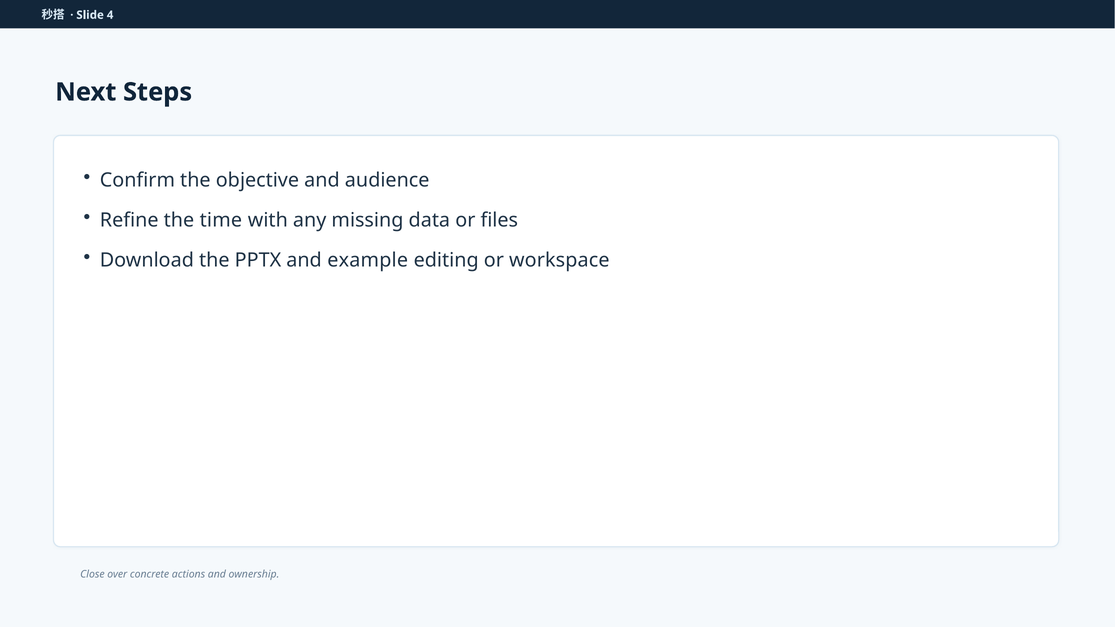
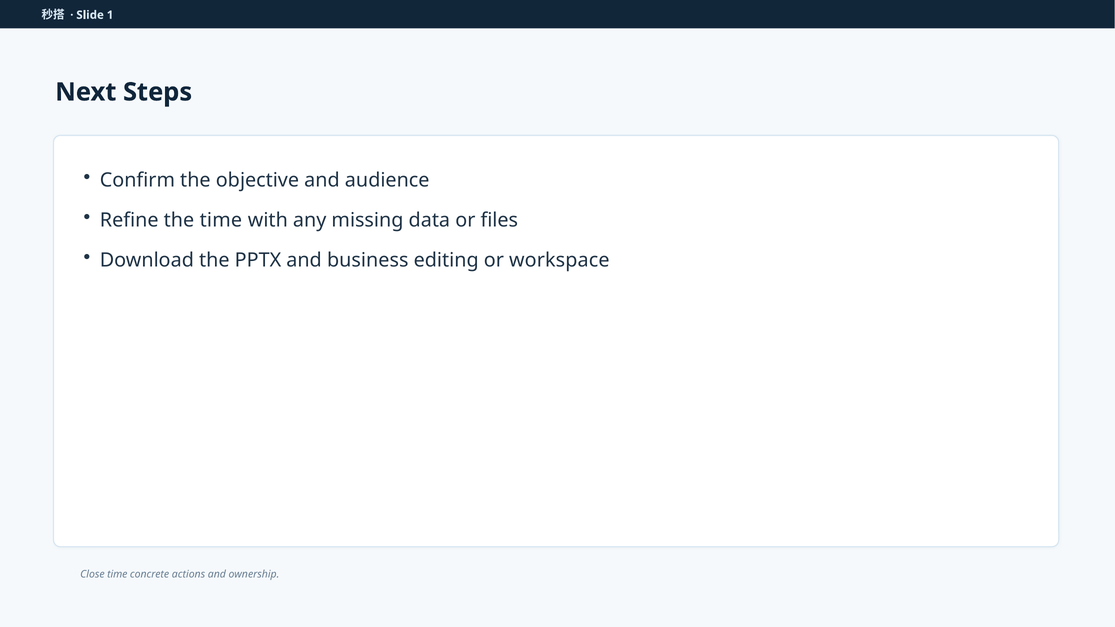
4: 4 -> 1
example: example -> business
Close over: over -> time
